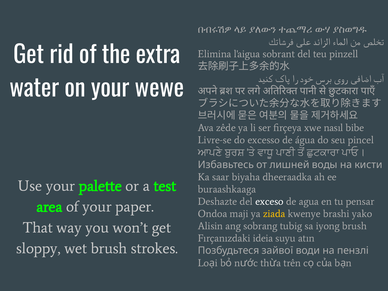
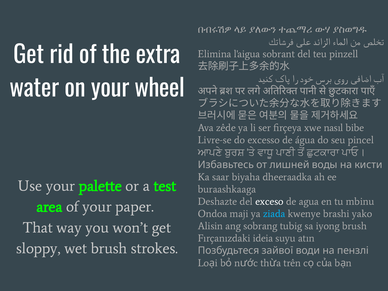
wewe: wewe -> wheel
pensar: pensar -> mbinu
ziada colour: yellow -> light blue
